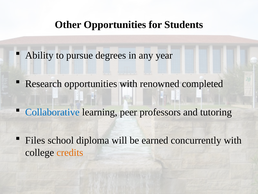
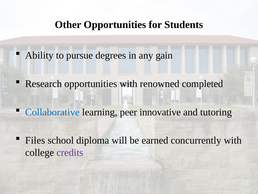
year: year -> gain
professors: professors -> innovative
credits colour: orange -> purple
